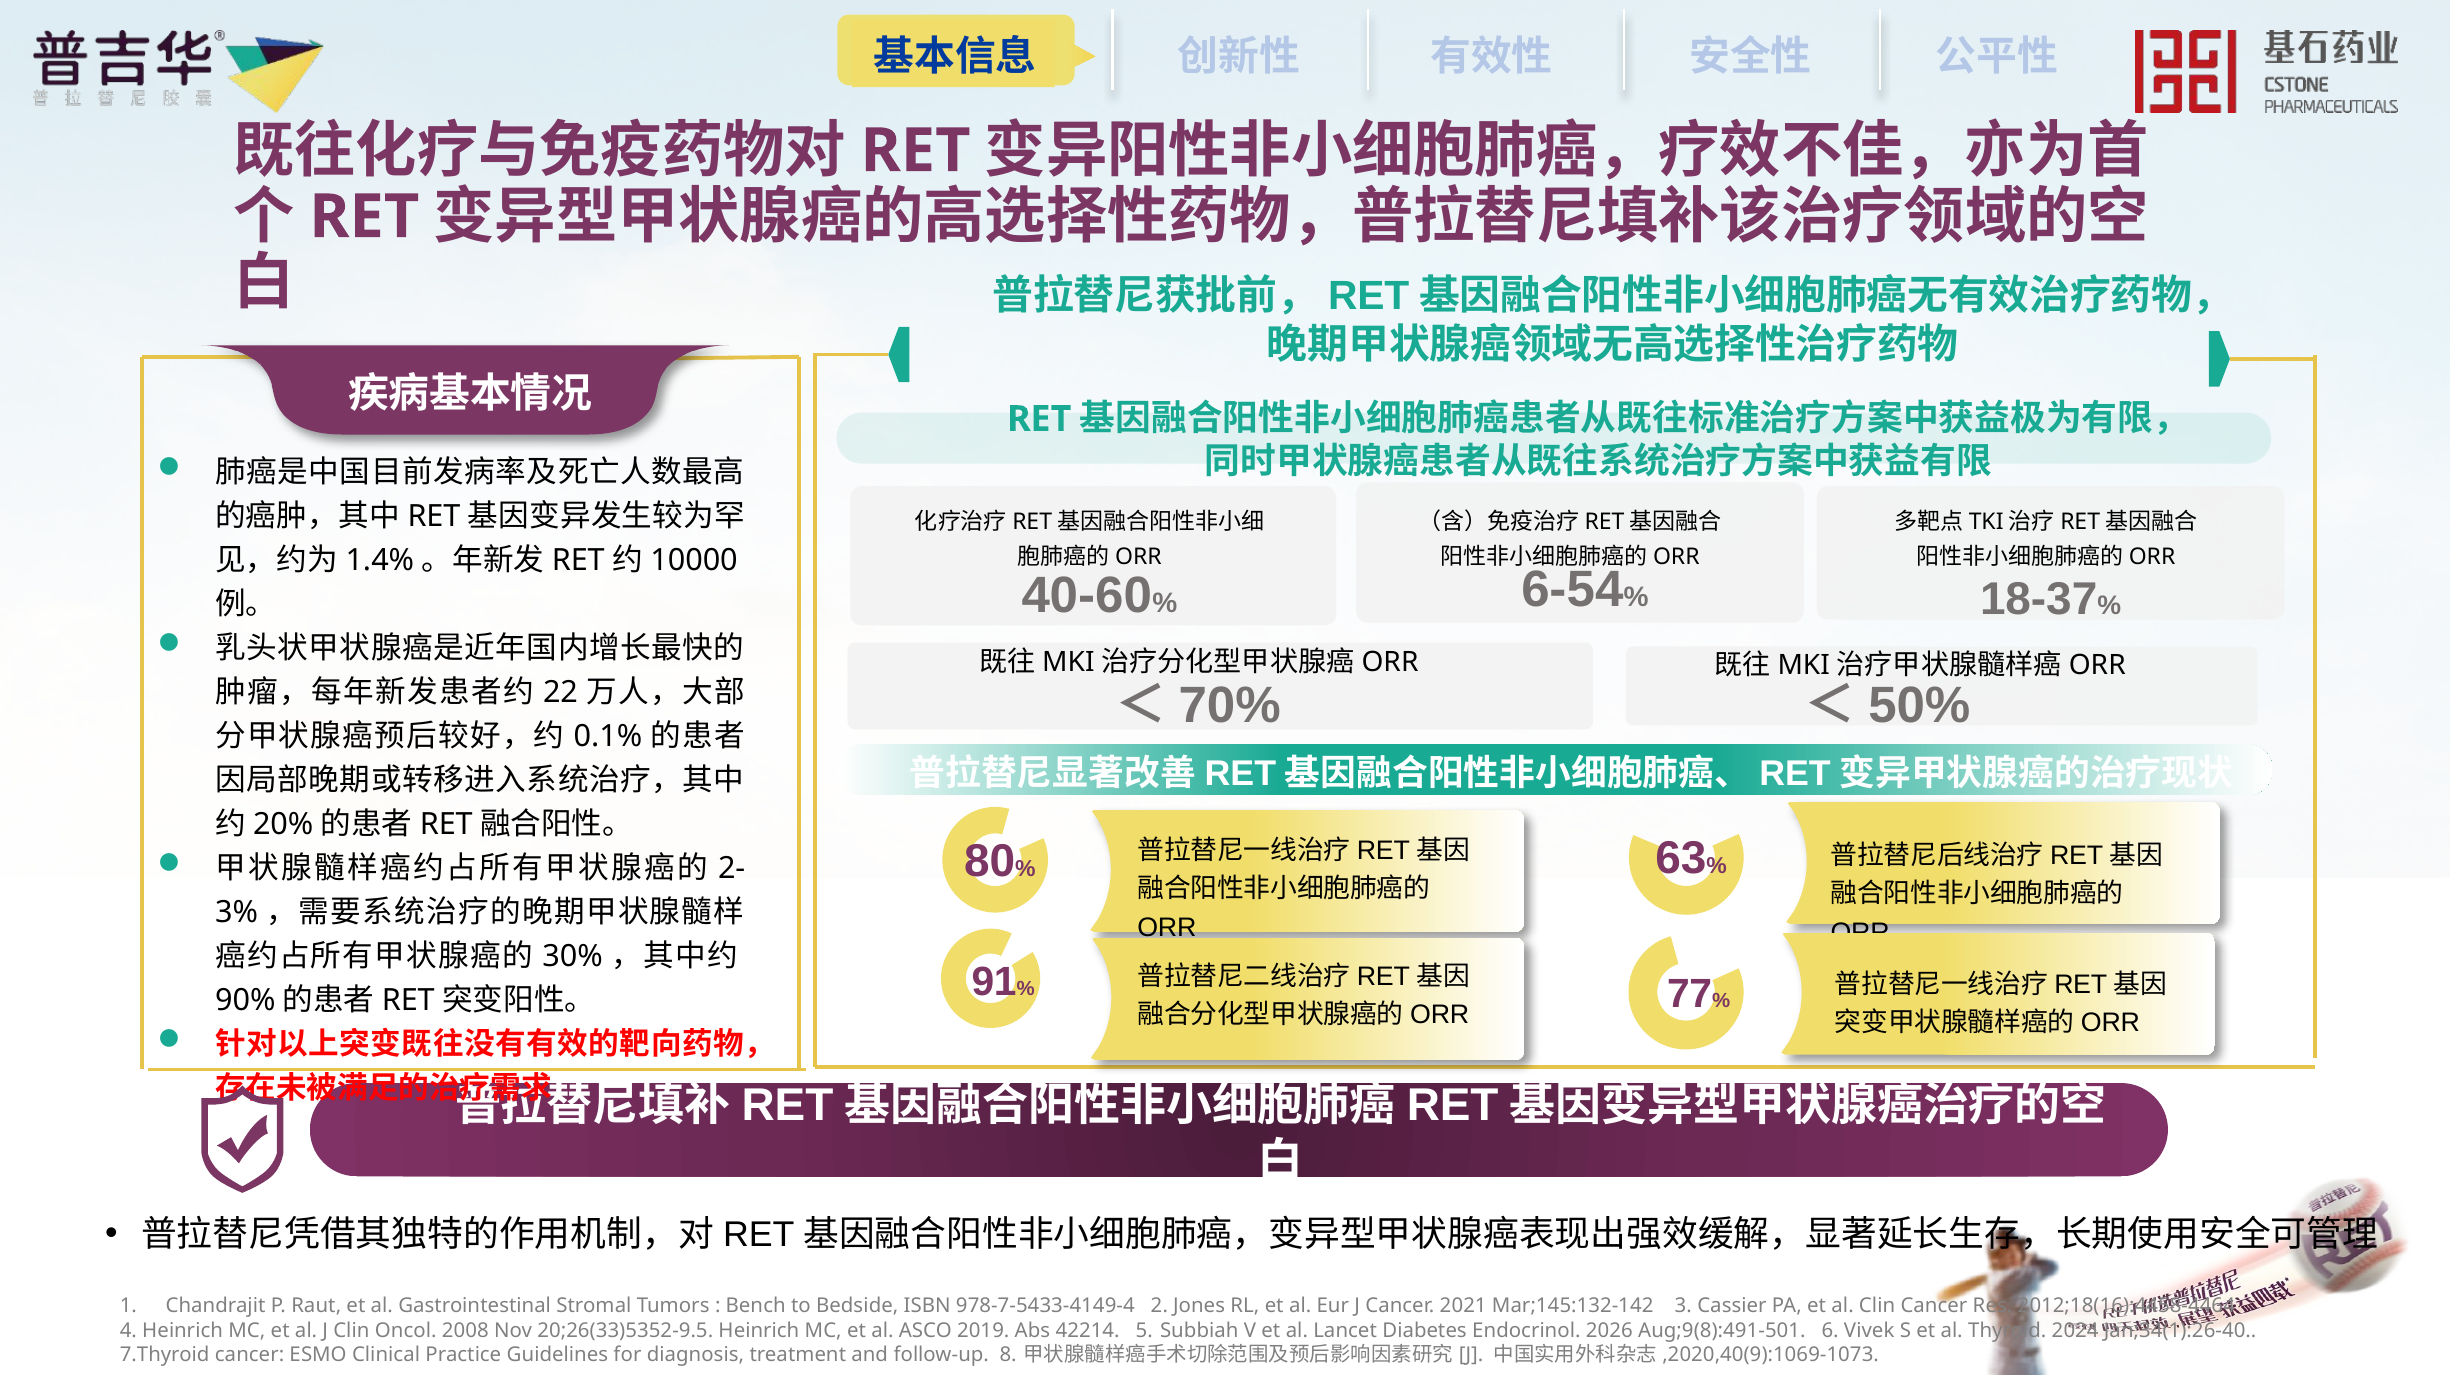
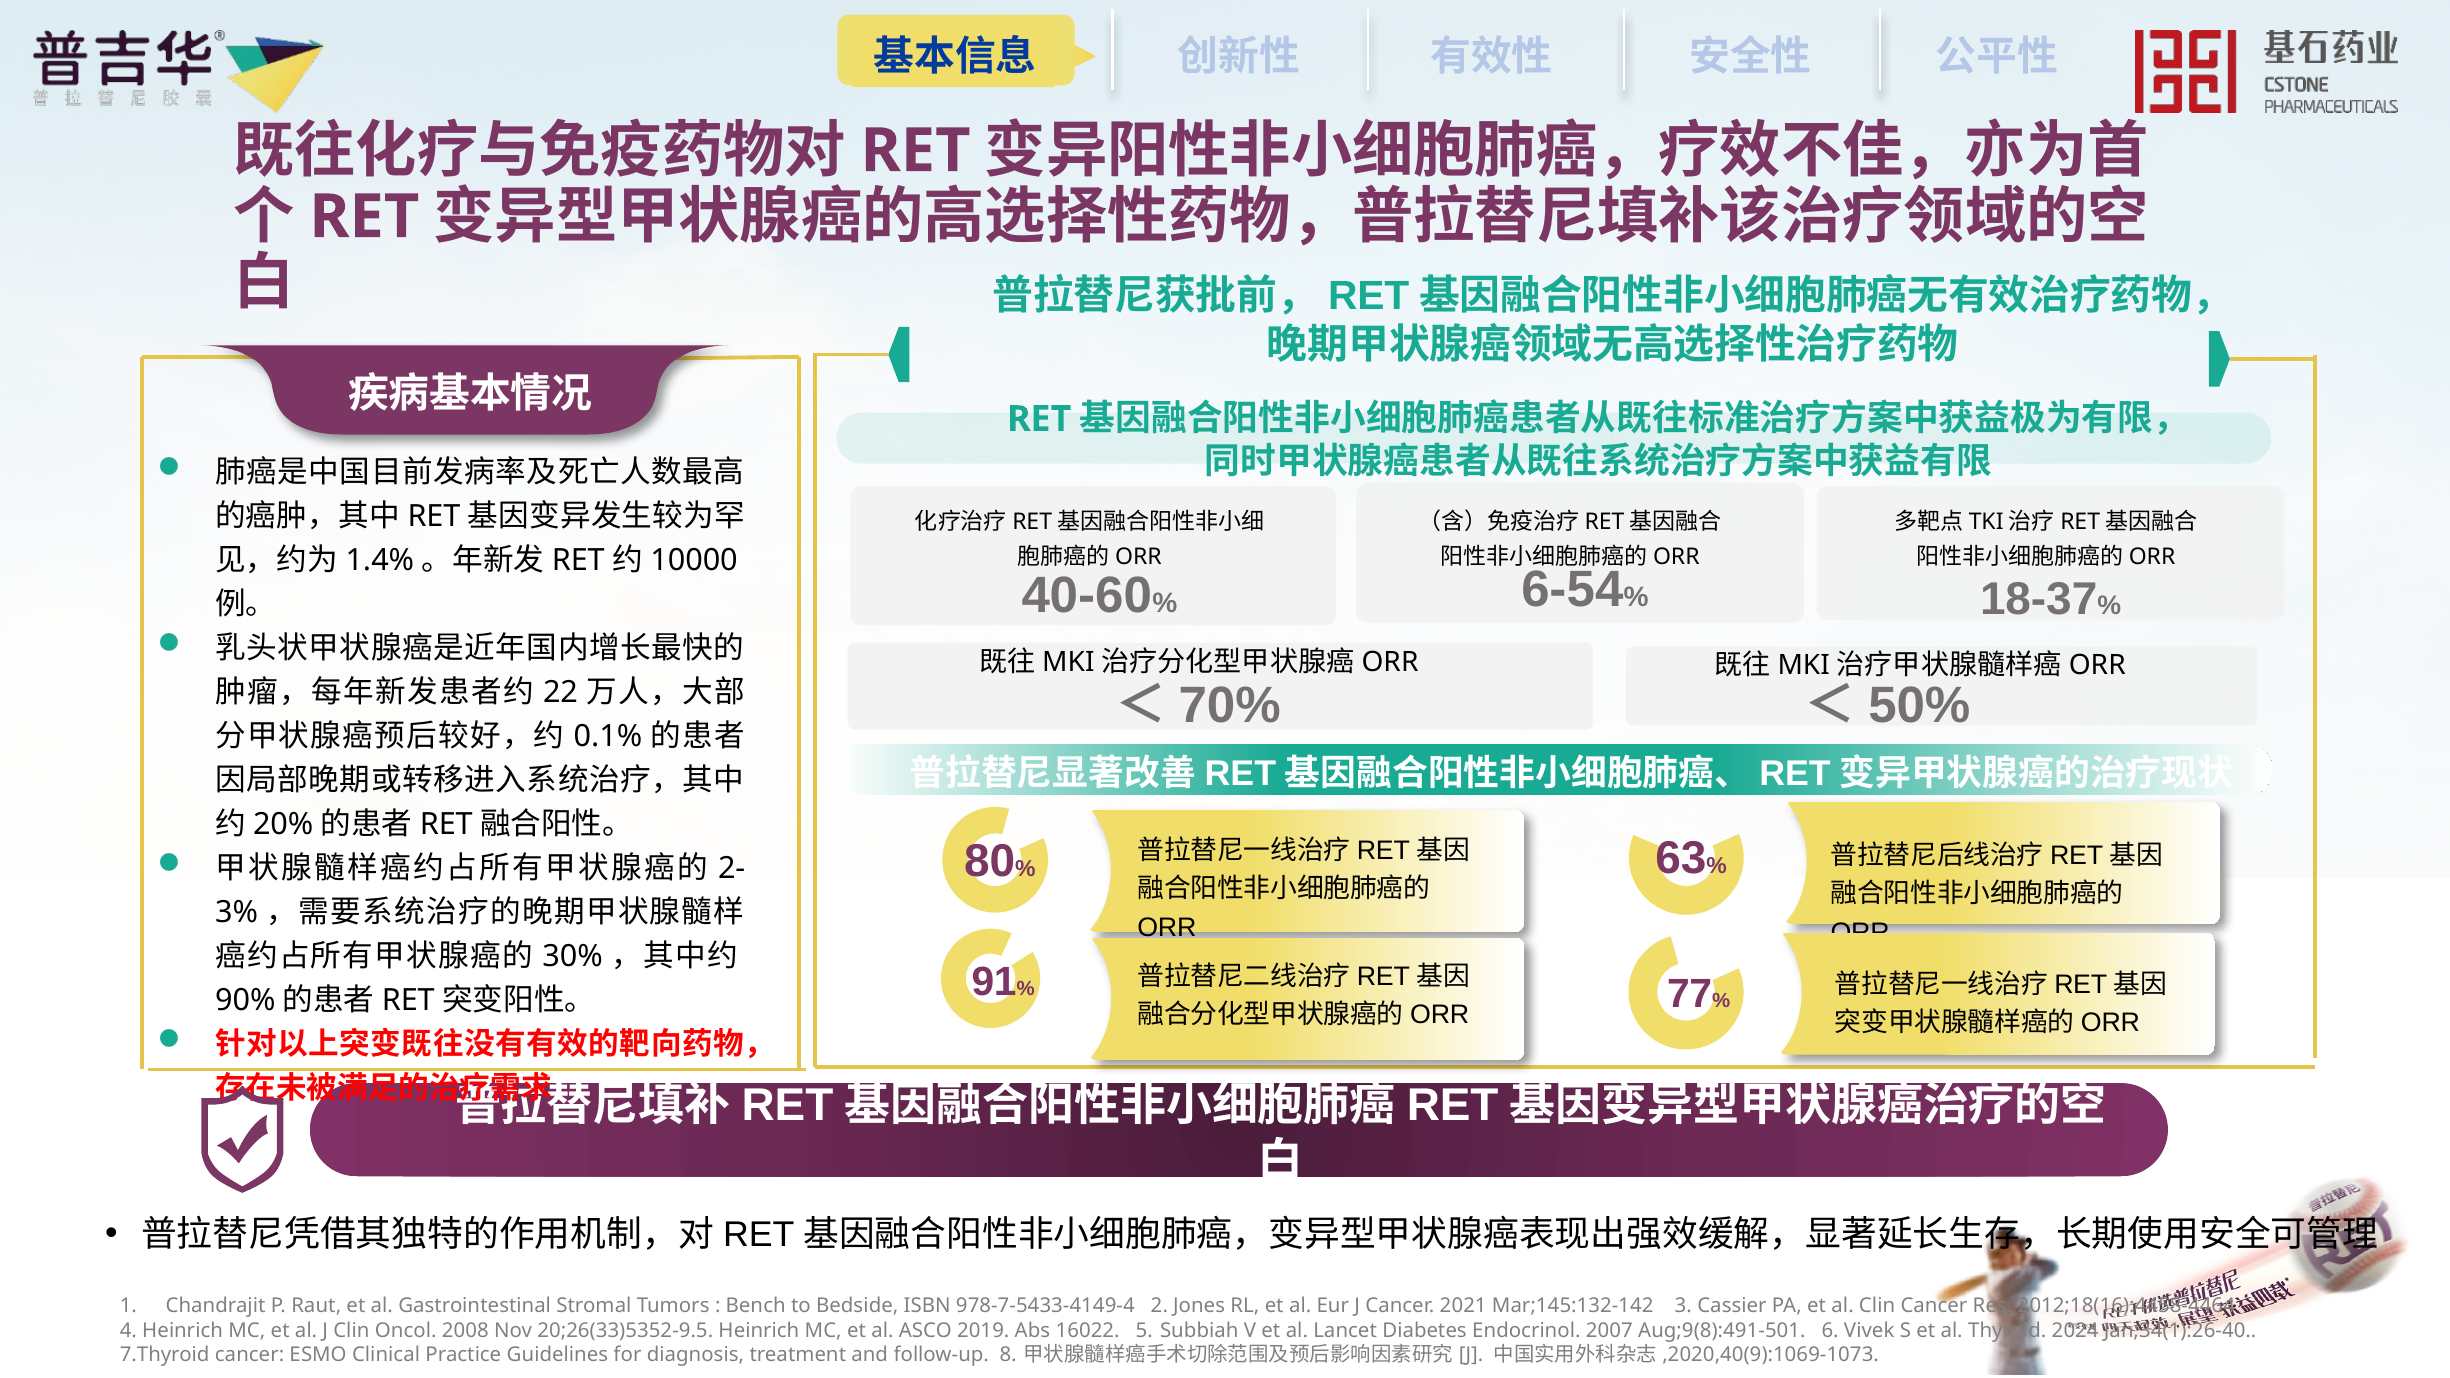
42214: 42214 -> 16022
2026: 2026 -> 2007
